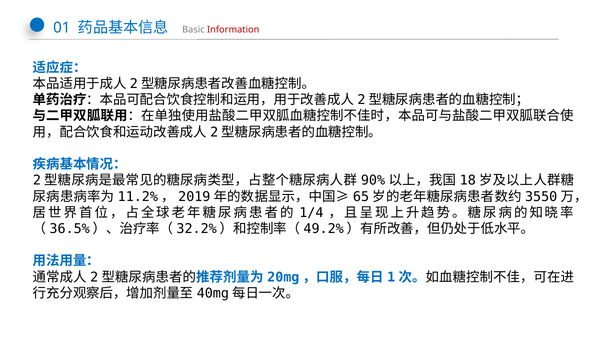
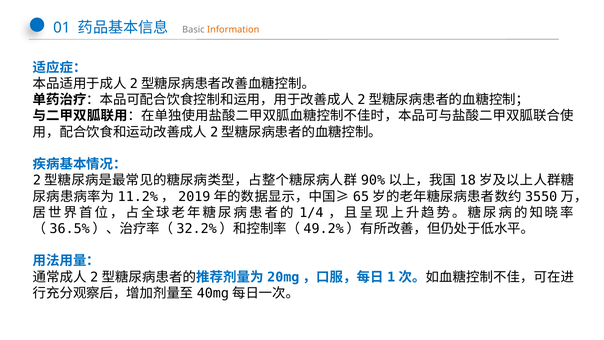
Information colour: red -> orange
